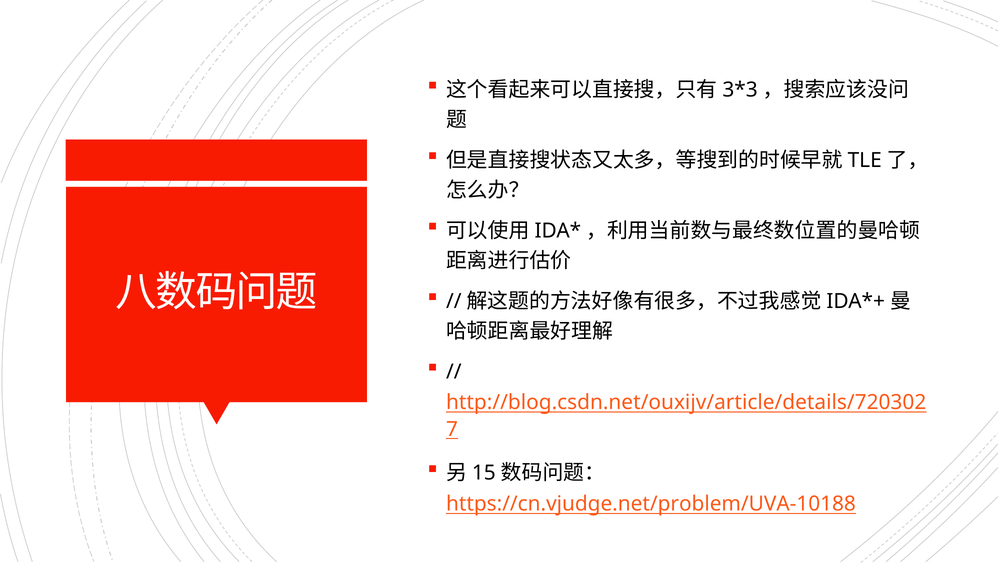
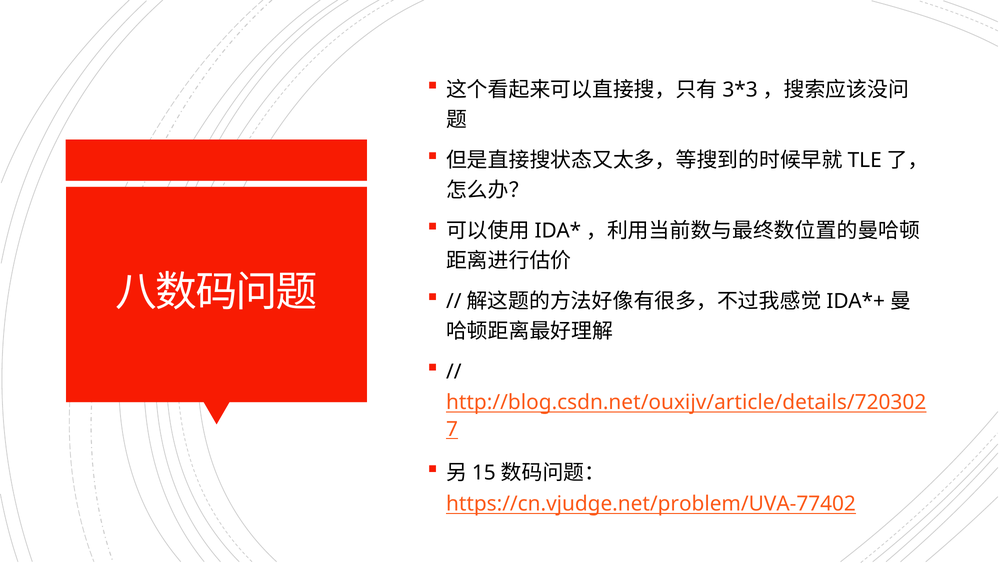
https://cn.vjudge.net/problem/UVA-10188: https://cn.vjudge.net/problem/UVA-10188 -> https://cn.vjudge.net/problem/UVA-77402
